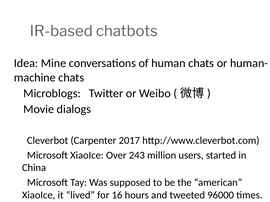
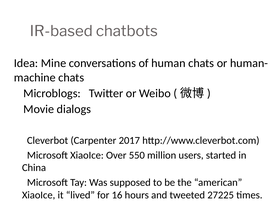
243: 243 -> 550
96000: 96000 -> 27225
